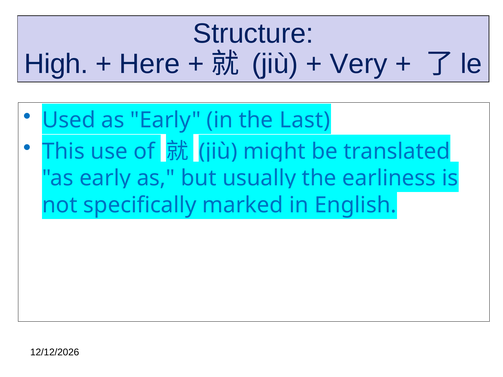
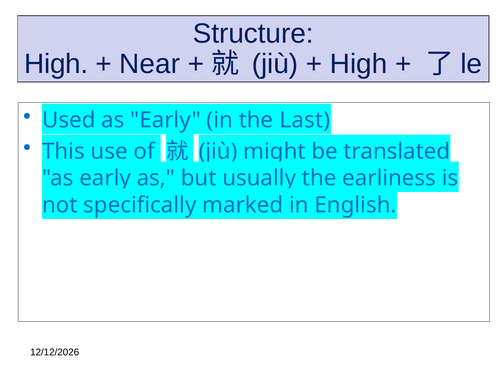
Here: Here -> Near
Very at (359, 64): Very -> High
